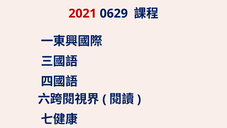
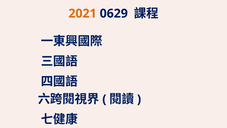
2021 colour: red -> orange
